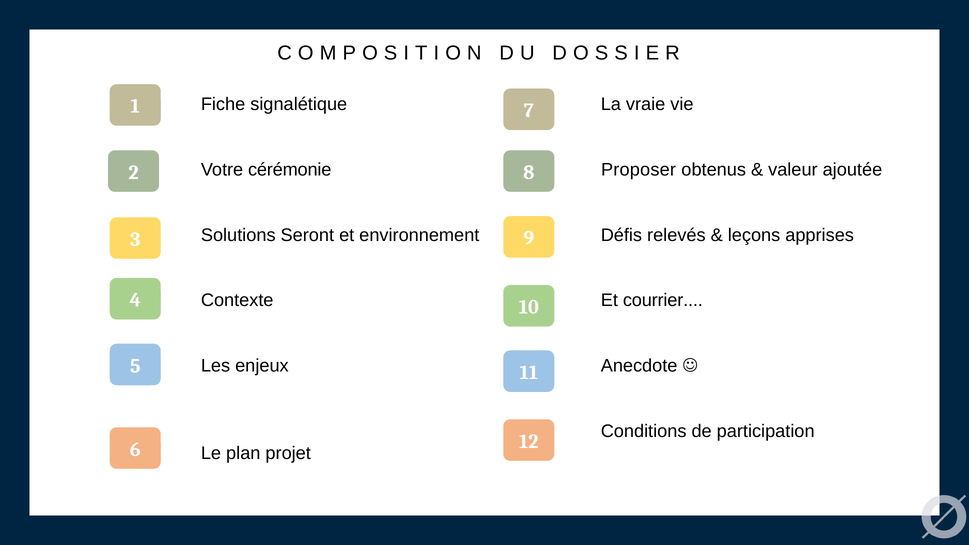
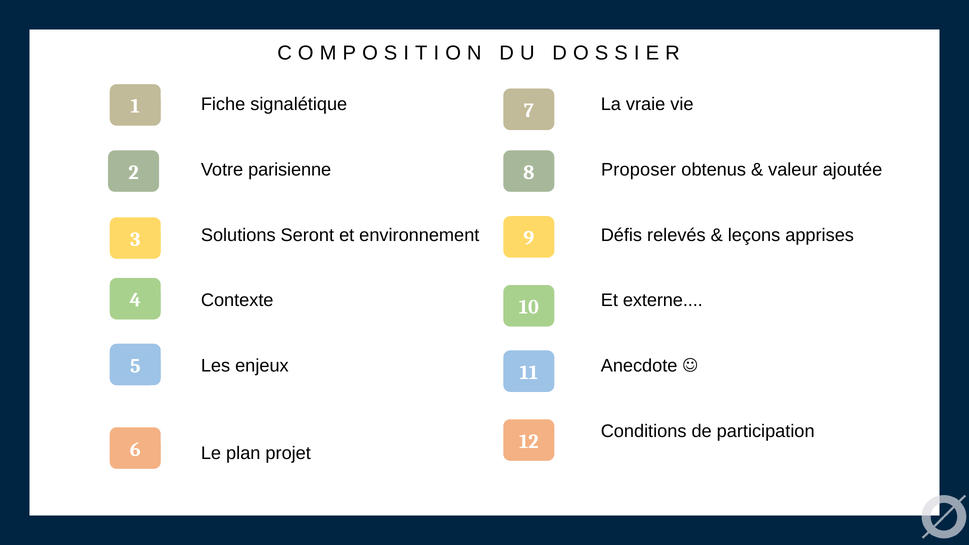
cérémonie: cérémonie -> parisienne
courrier: courrier -> externe
